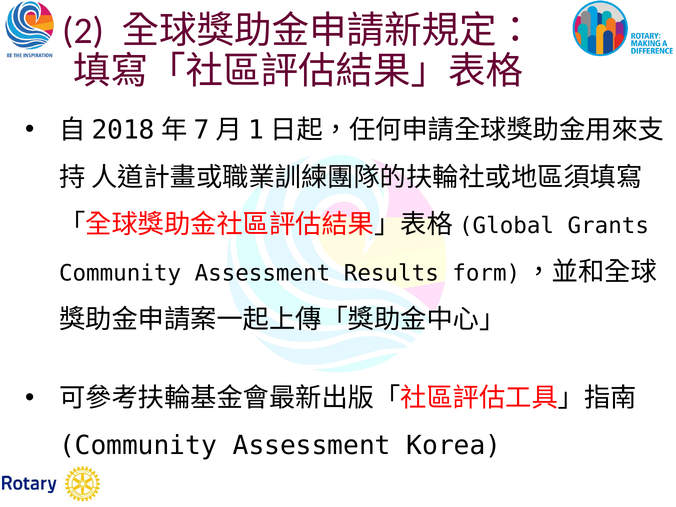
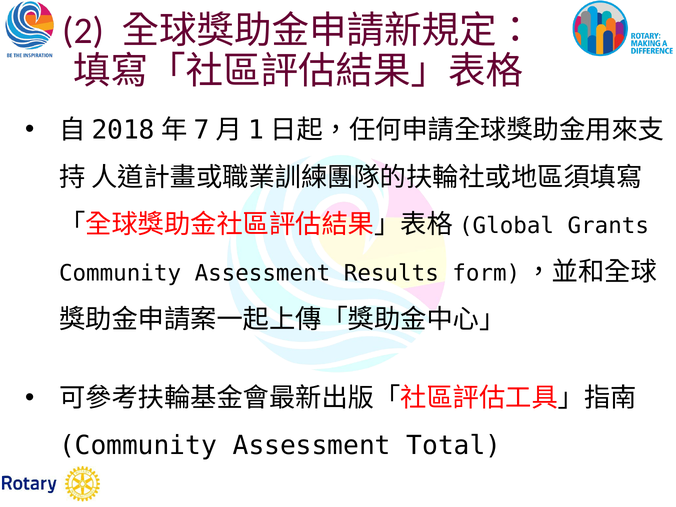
Korea: Korea -> Total
